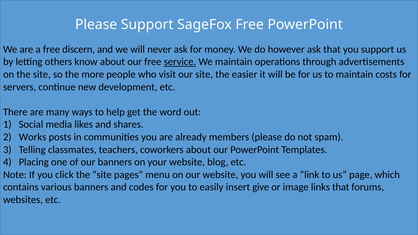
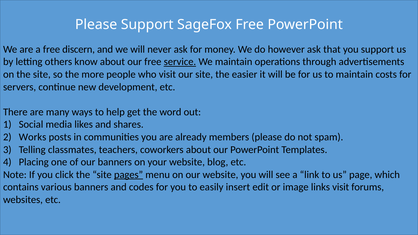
pages underline: none -> present
give: give -> edit
links that: that -> visit
